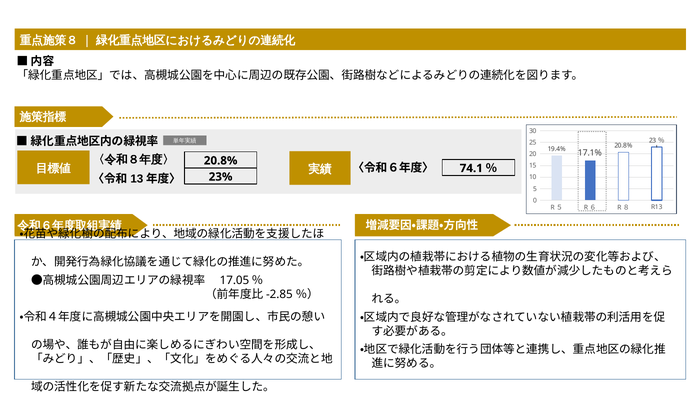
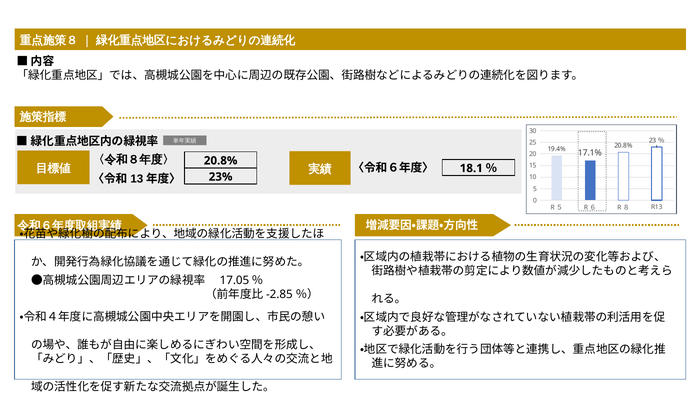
74.1: 74.1 -> 18.1
